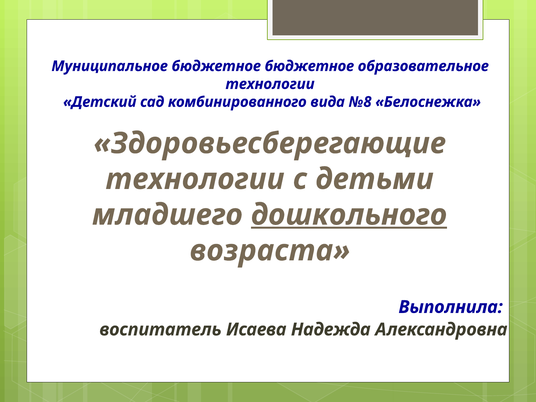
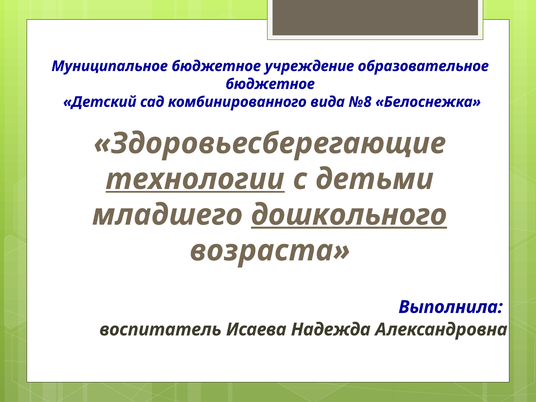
бюджетное бюджетное: бюджетное -> учреждение
технологии at (270, 84): технологии -> бюджетное
технологии at (195, 179) underline: none -> present
